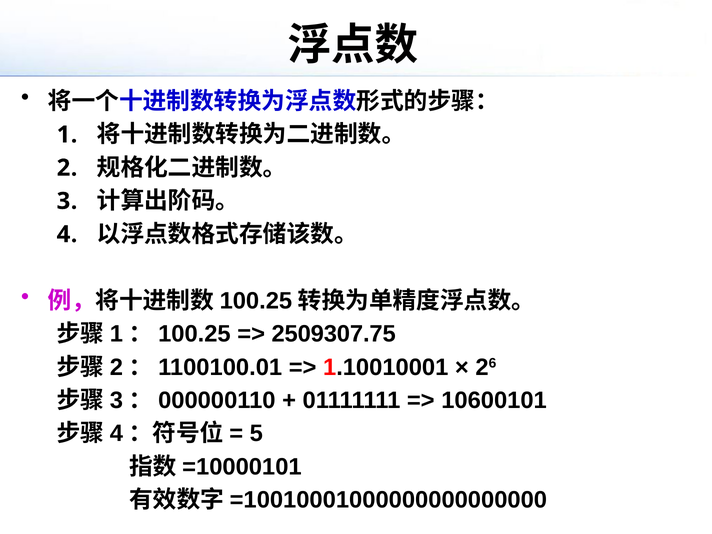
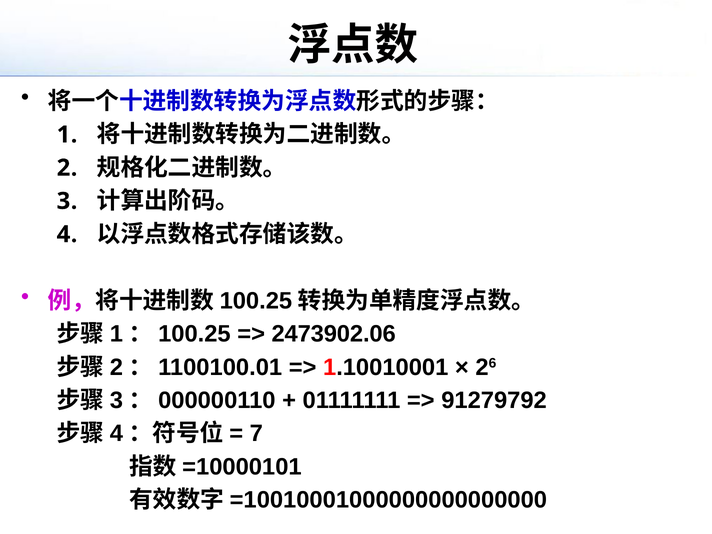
2509307.75: 2509307.75 -> 2473902.06
10600101: 10600101 -> 91279792
5: 5 -> 7
